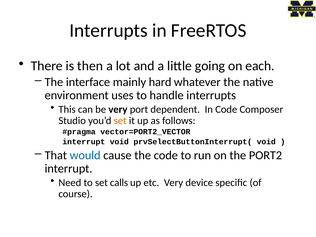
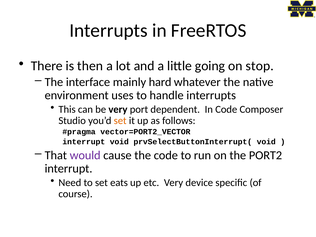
each: each -> stop
would colour: blue -> purple
calls: calls -> eats
